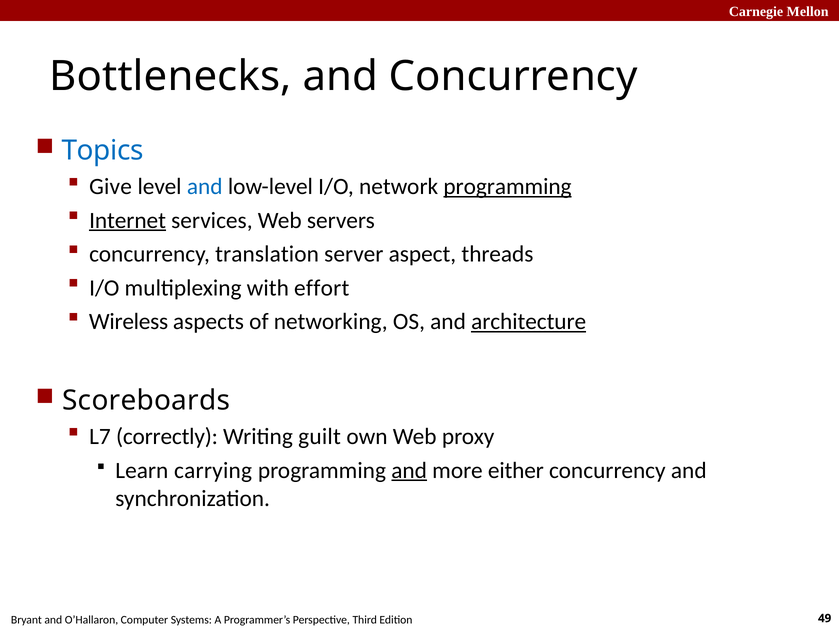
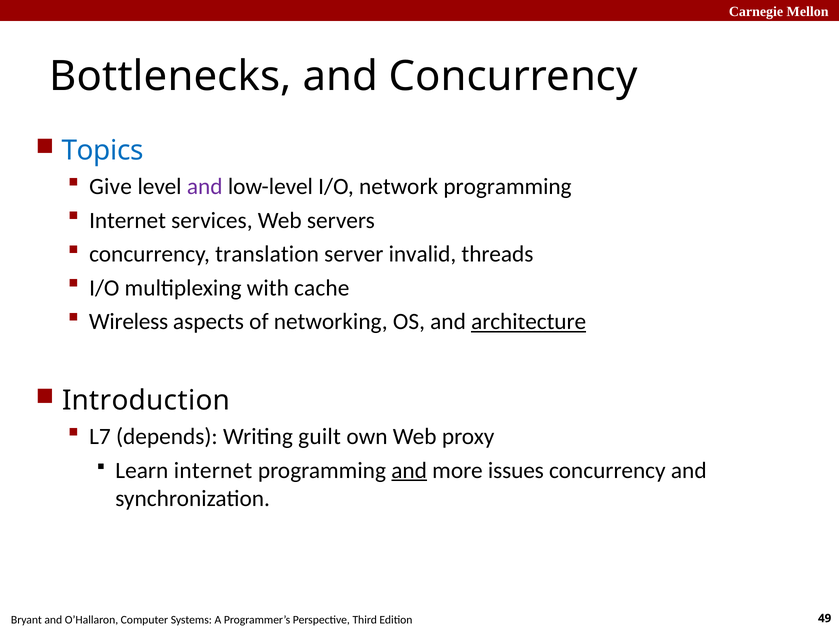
and at (205, 187) colour: blue -> purple
programming at (507, 187) underline: present -> none
Internet at (128, 220) underline: present -> none
aspect: aspect -> invalid
effort: effort -> cache
Scoreboards: Scoreboards -> Introduction
correctly: correctly -> depends
Learn carrying: carrying -> internet
either: either -> issues
